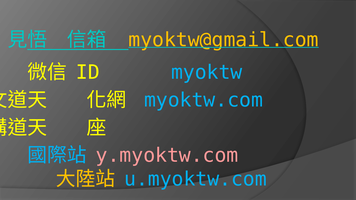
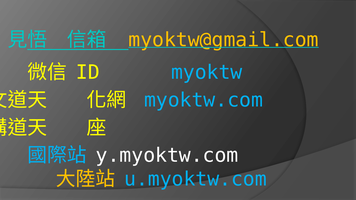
y.myoktw.com colour: pink -> white
